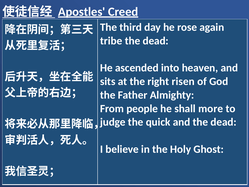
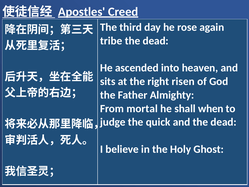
people: people -> mortal
more: more -> when
